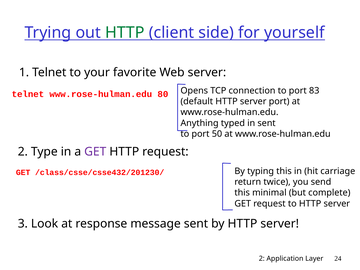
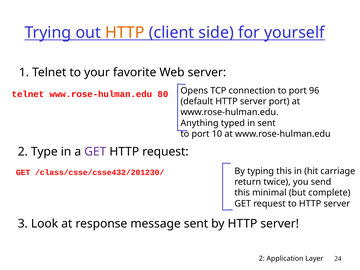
HTTP at (125, 33) colour: green -> orange
83: 83 -> 96
50: 50 -> 10
